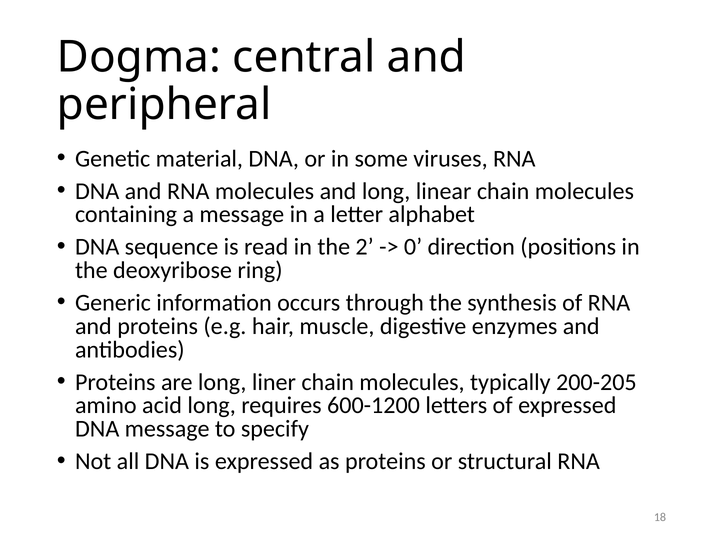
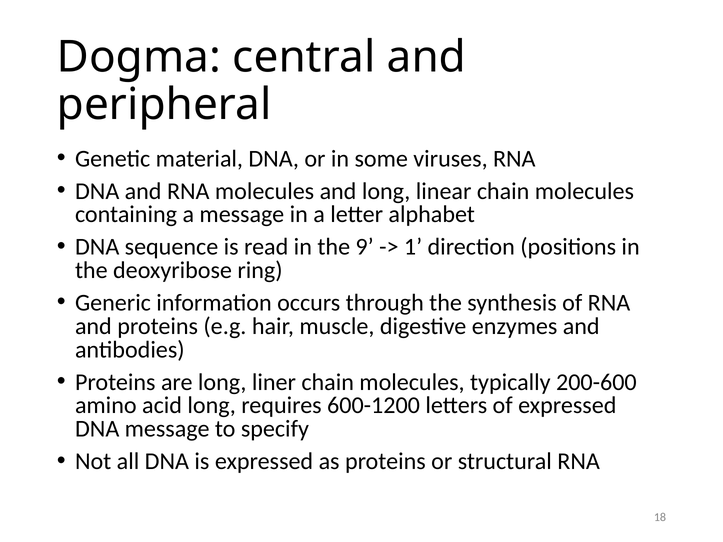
2: 2 -> 9
0: 0 -> 1
200-205: 200-205 -> 200-600
